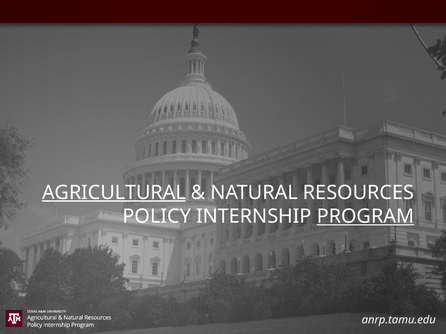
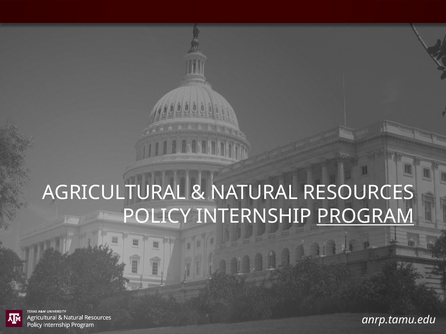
AGRICULTURAL underline: present -> none
